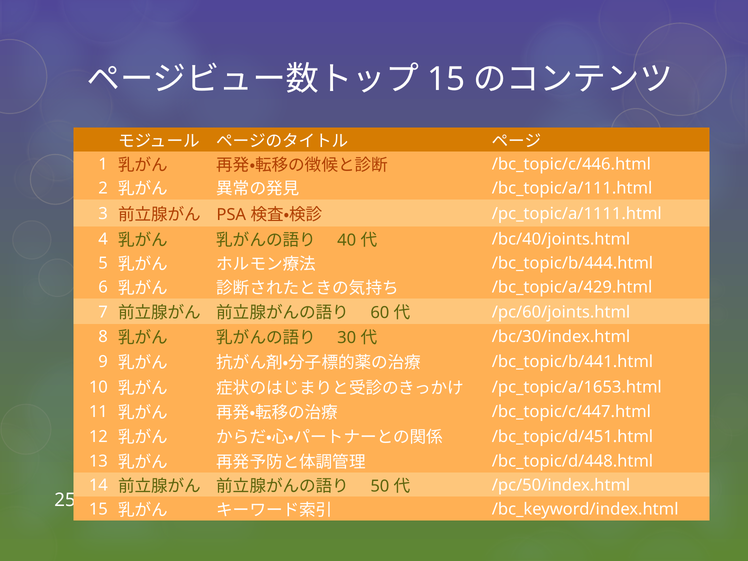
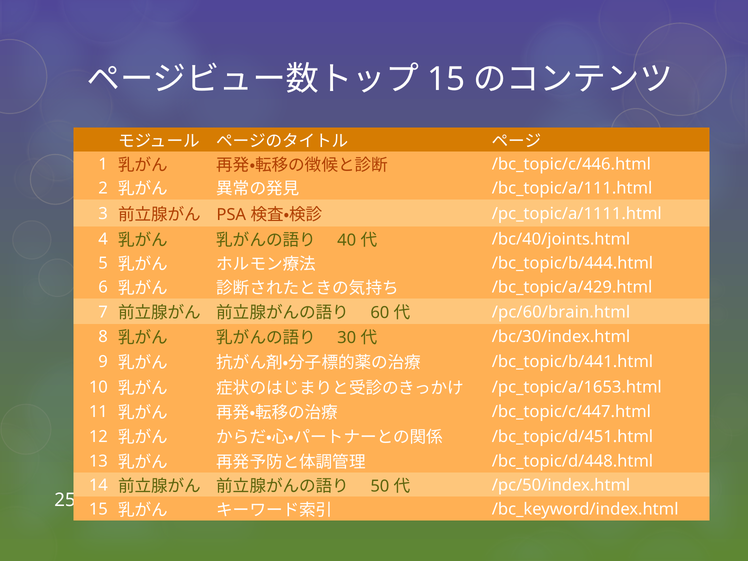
/pc/60/joints.html: /pc/60/joints.html -> /pc/60/brain.html
